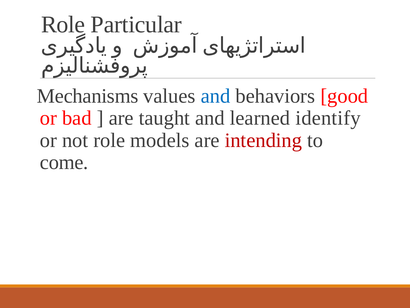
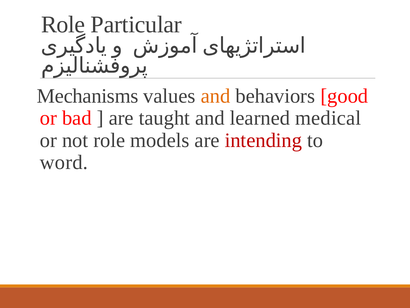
and at (216, 96) colour: blue -> orange
identify: identify -> medical
come: come -> word
